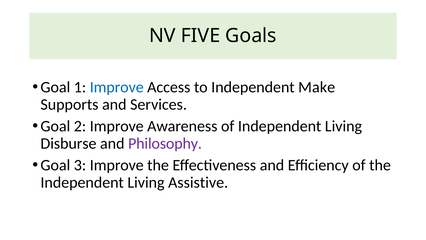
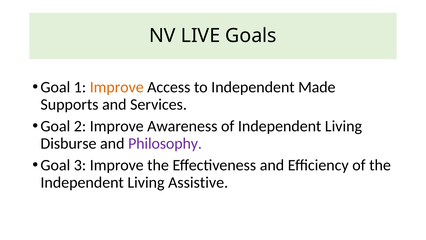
FIVE: FIVE -> LIVE
Improve at (117, 87) colour: blue -> orange
Make: Make -> Made
